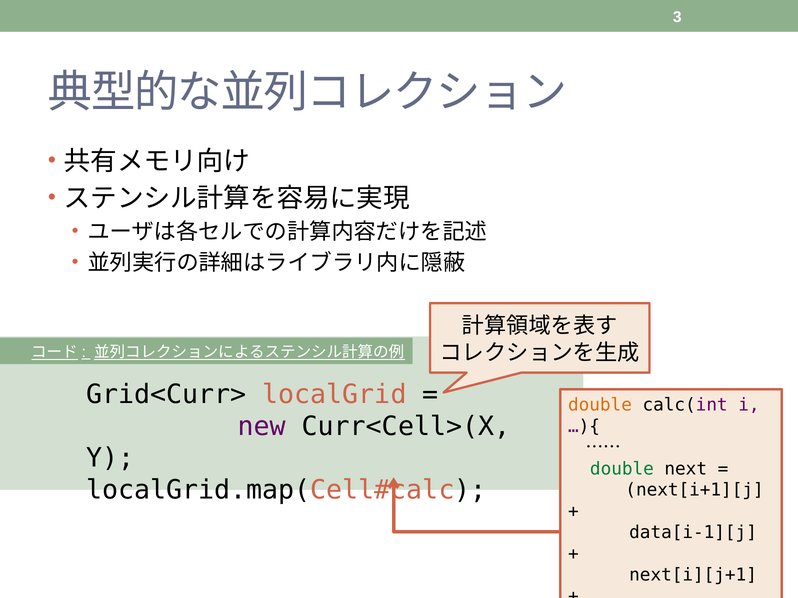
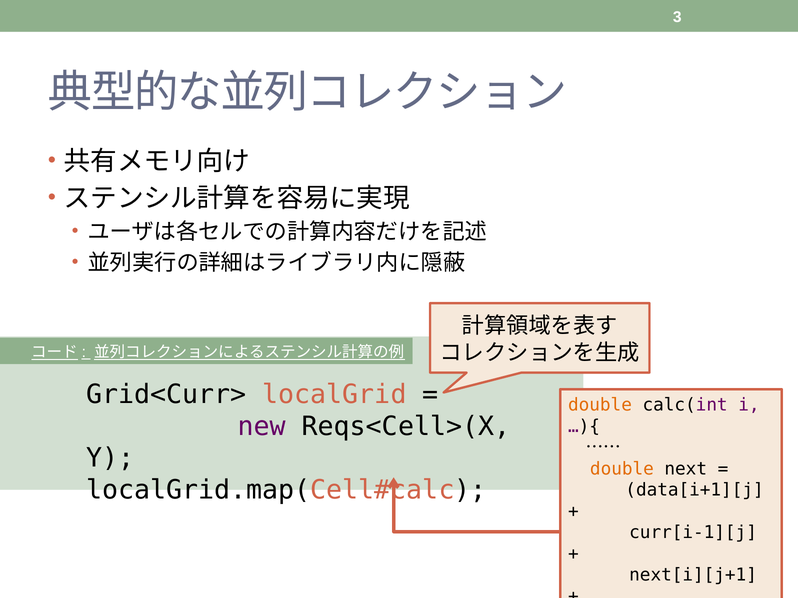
Curr<Cell>(X: Curr<Cell>(X -> Reqs<Cell>(X
double at (622, 469) colour: green -> orange
next[i+1][j: next[i+1][j -> data[i+1][j
data[i-1][j: data[i-1][j -> curr[i-1][j
